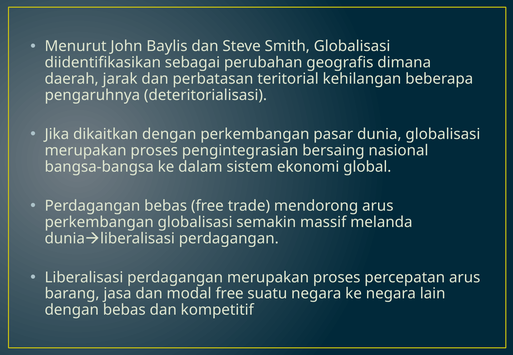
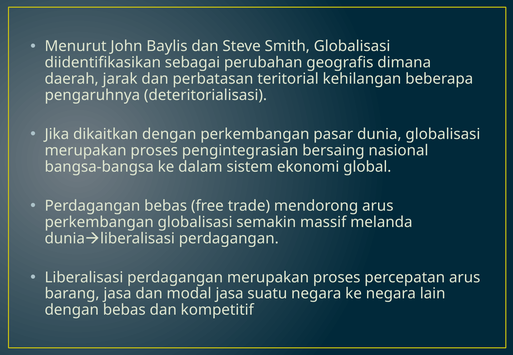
modal free: free -> jasa
